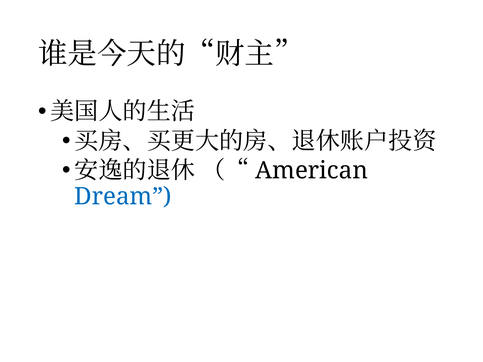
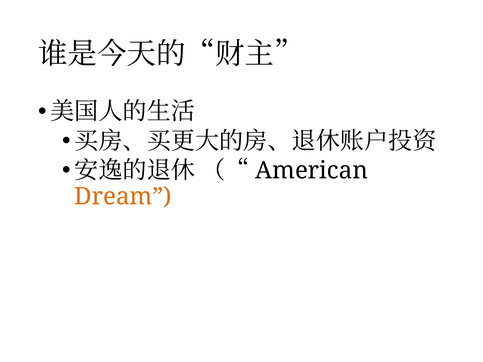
Dream colour: blue -> orange
